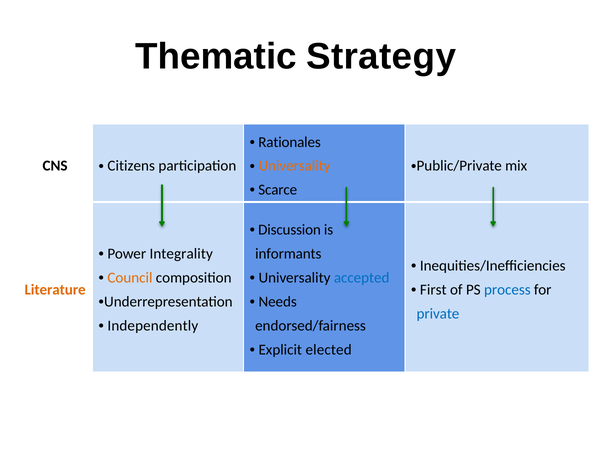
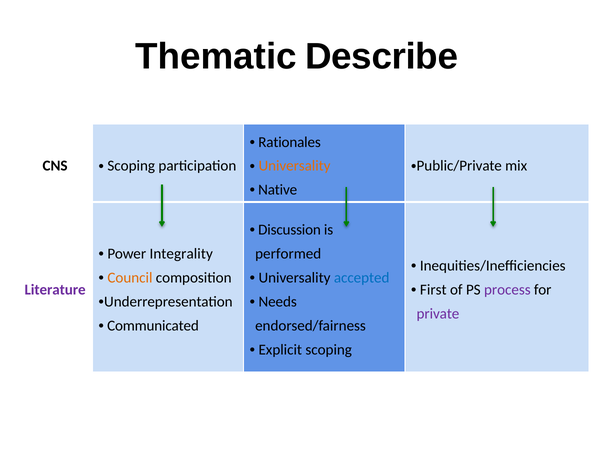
Strategy: Strategy -> Describe
Citizens at (131, 166): Citizens -> Scoping
Scarce: Scarce -> Native
informants: informants -> performed
process colour: blue -> purple
Literature colour: orange -> purple
private colour: blue -> purple
Independently: Independently -> Communicated
Explicit elected: elected -> scoping
